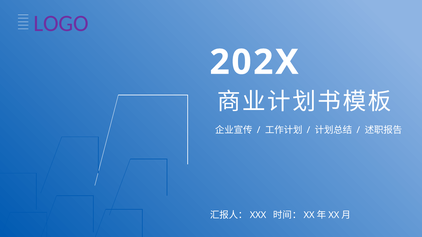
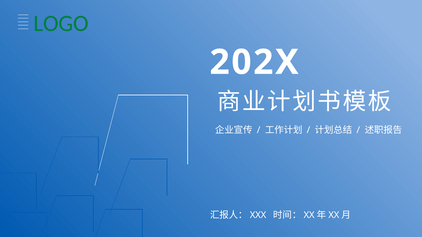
LOGO colour: purple -> green
